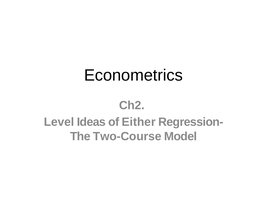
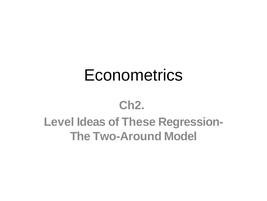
Either: Either -> These
Two-Course: Two-Course -> Two-Around
